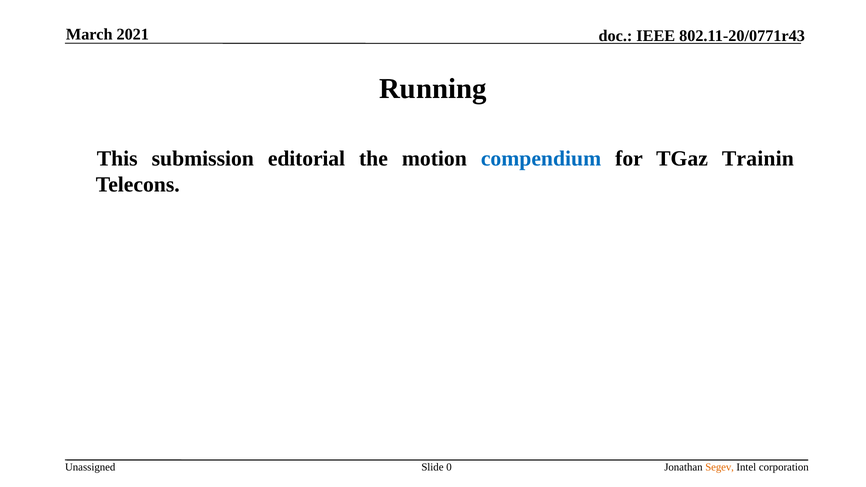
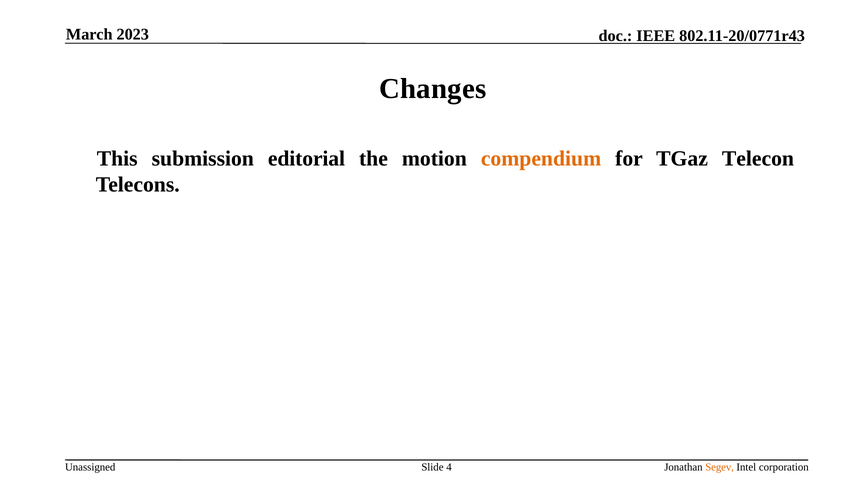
2021: 2021 -> 2023
Running: Running -> Changes
compendium colour: blue -> orange
Trainin: Trainin -> Telecon
0: 0 -> 4
